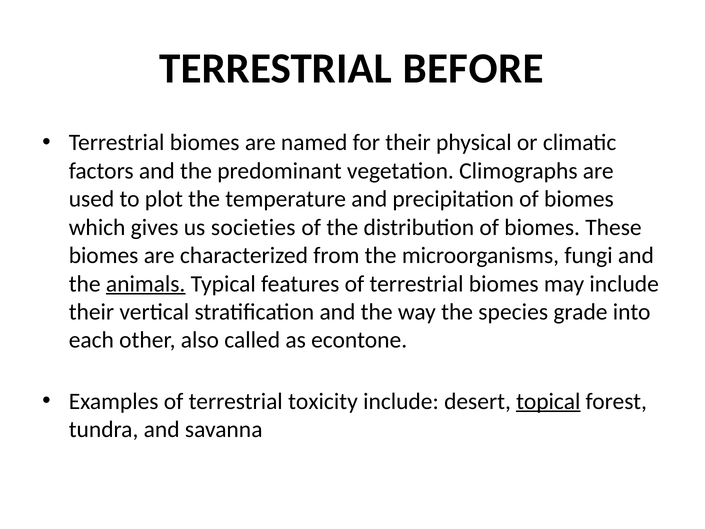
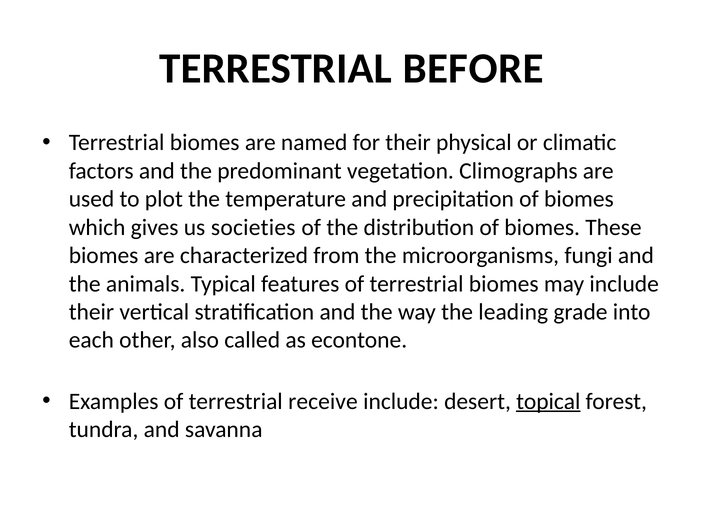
animals underline: present -> none
species: species -> leading
toxicity: toxicity -> receive
